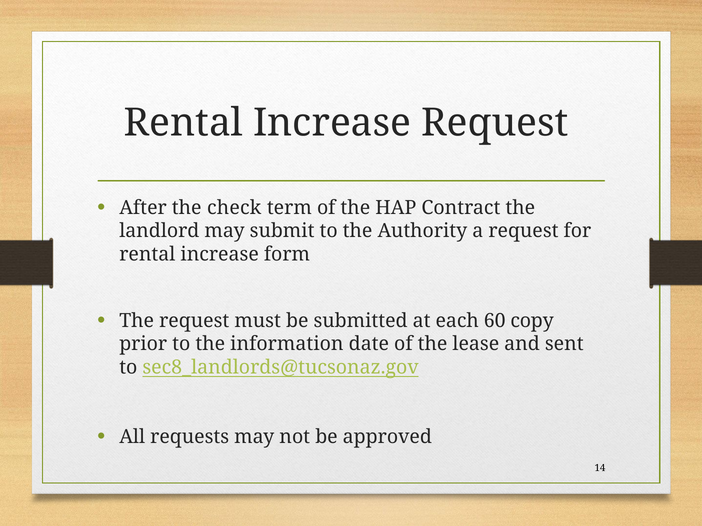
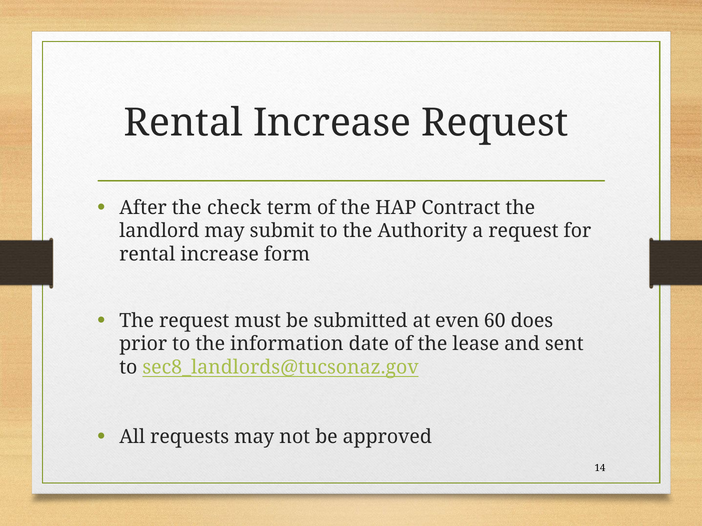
each: each -> even
copy: copy -> does
